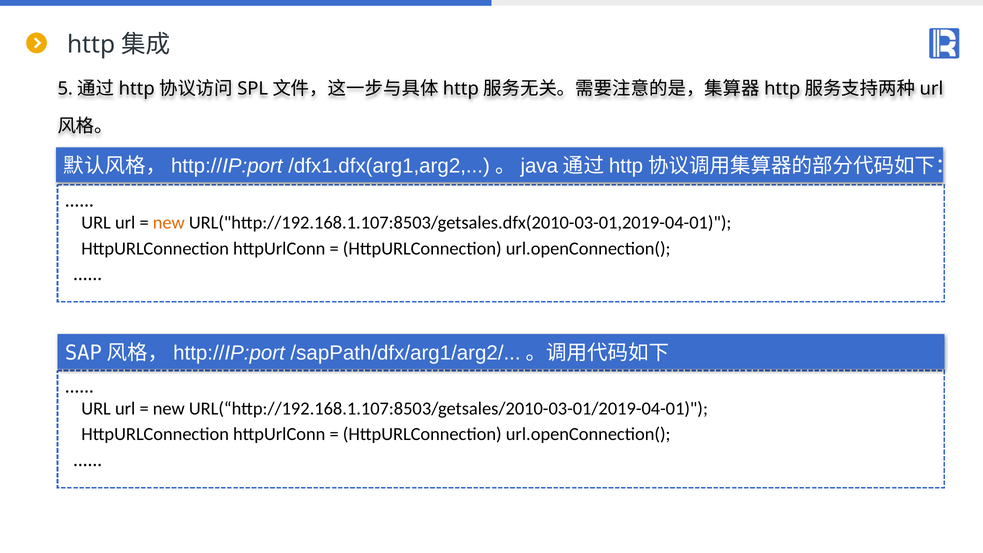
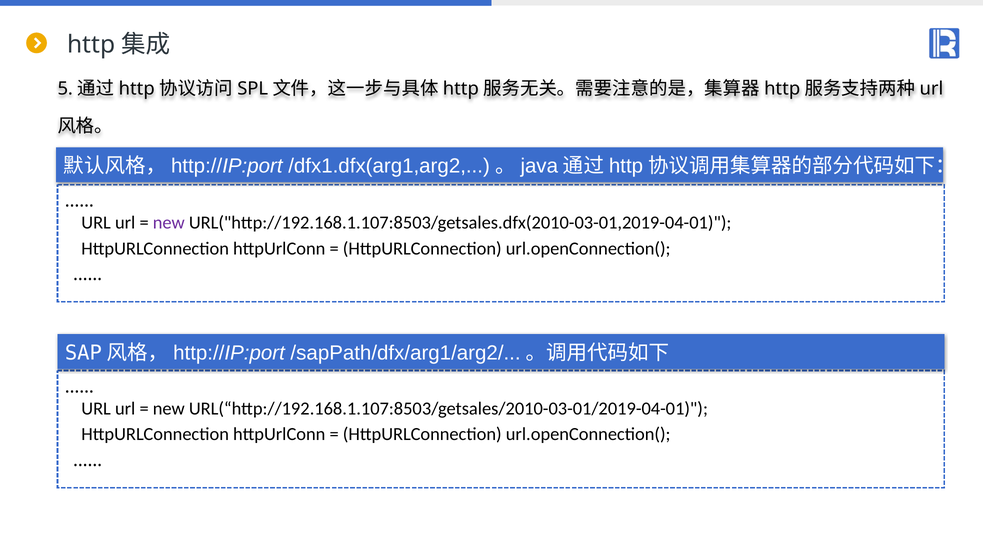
new at (169, 223) colour: orange -> purple
